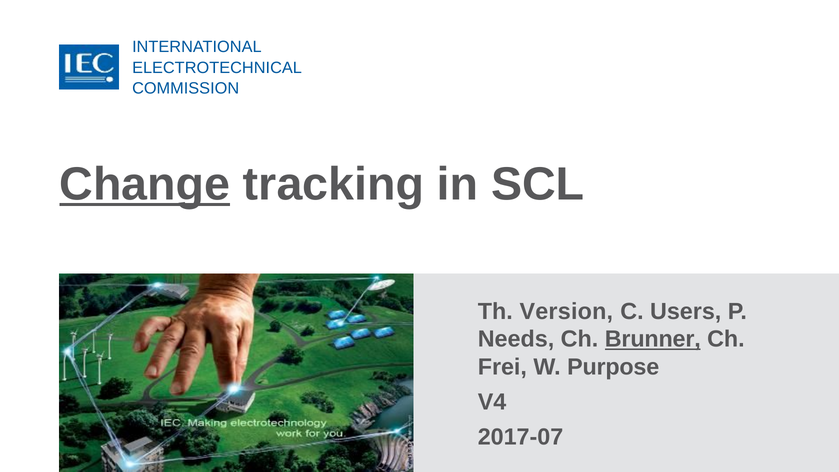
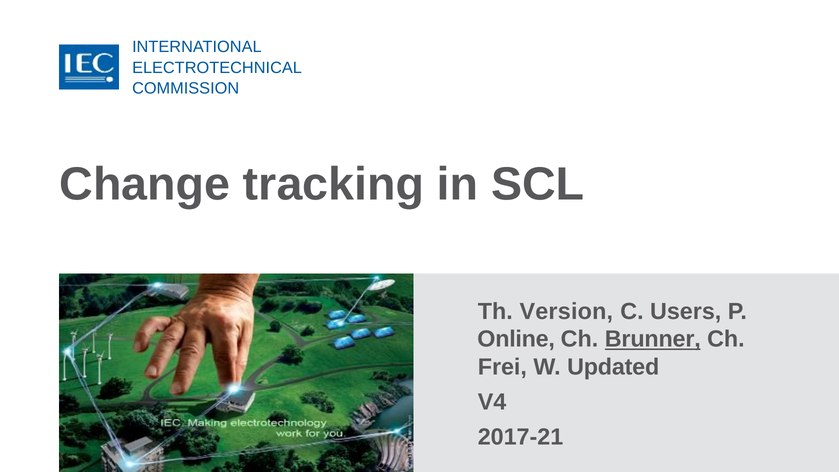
Change underline: present -> none
Needs: Needs -> Online
Purpose: Purpose -> Updated
2017-07: 2017-07 -> 2017-21
